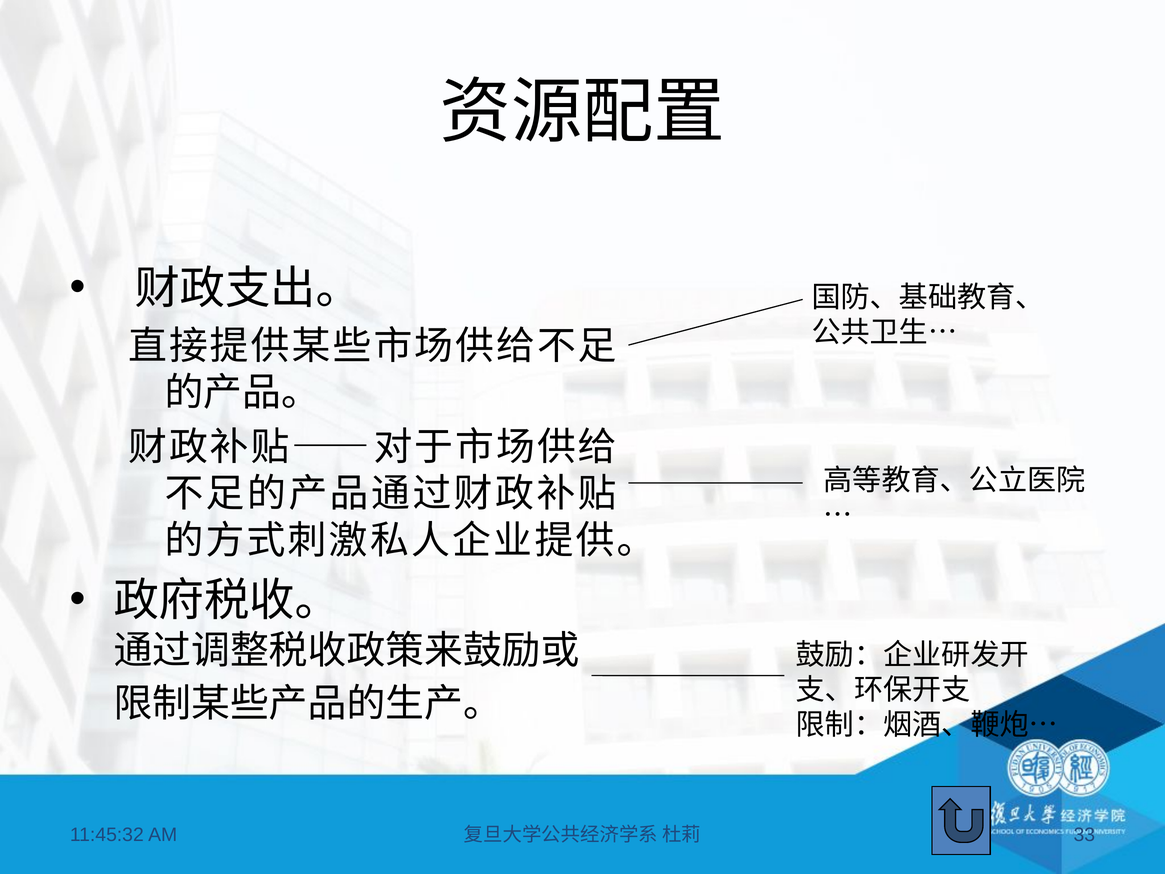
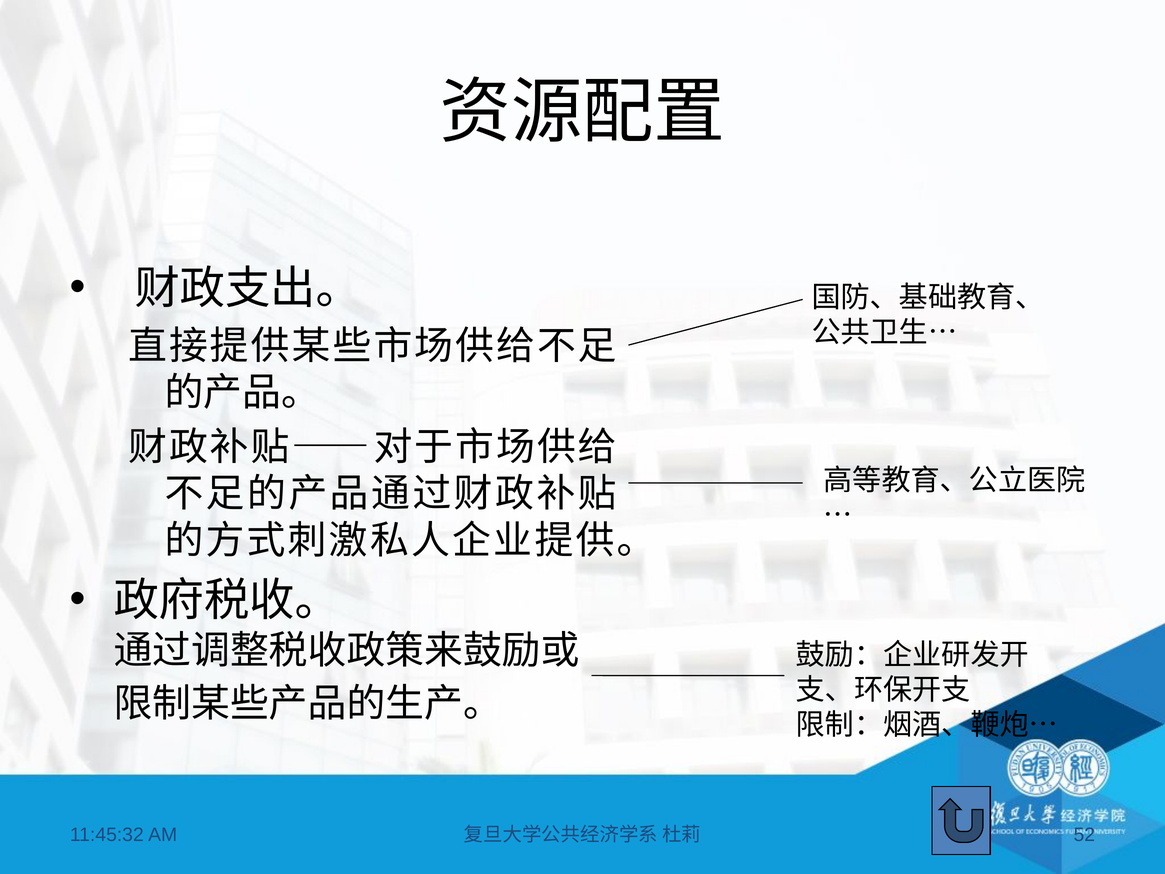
33: 33 -> 52
